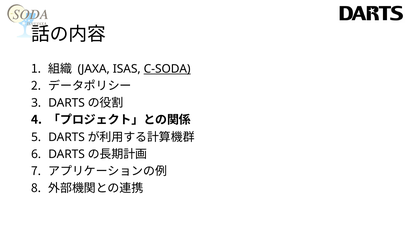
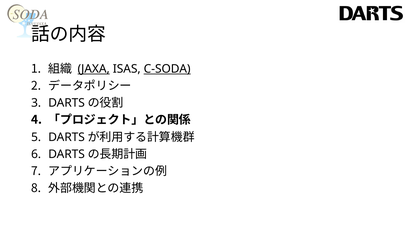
JAXA underline: none -> present
